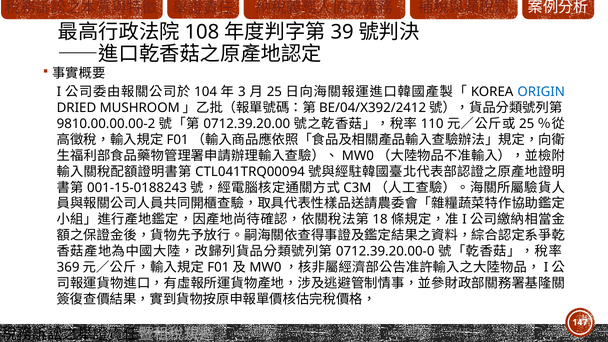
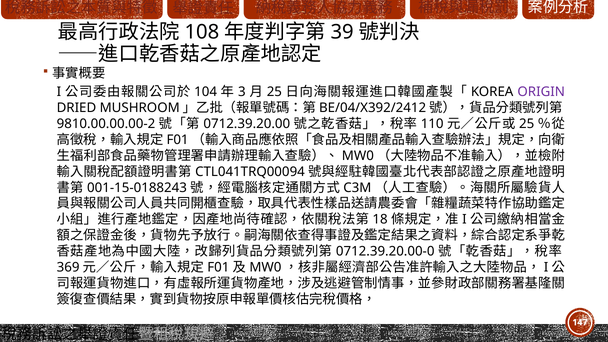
ORIGIN colour: blue -> purple
